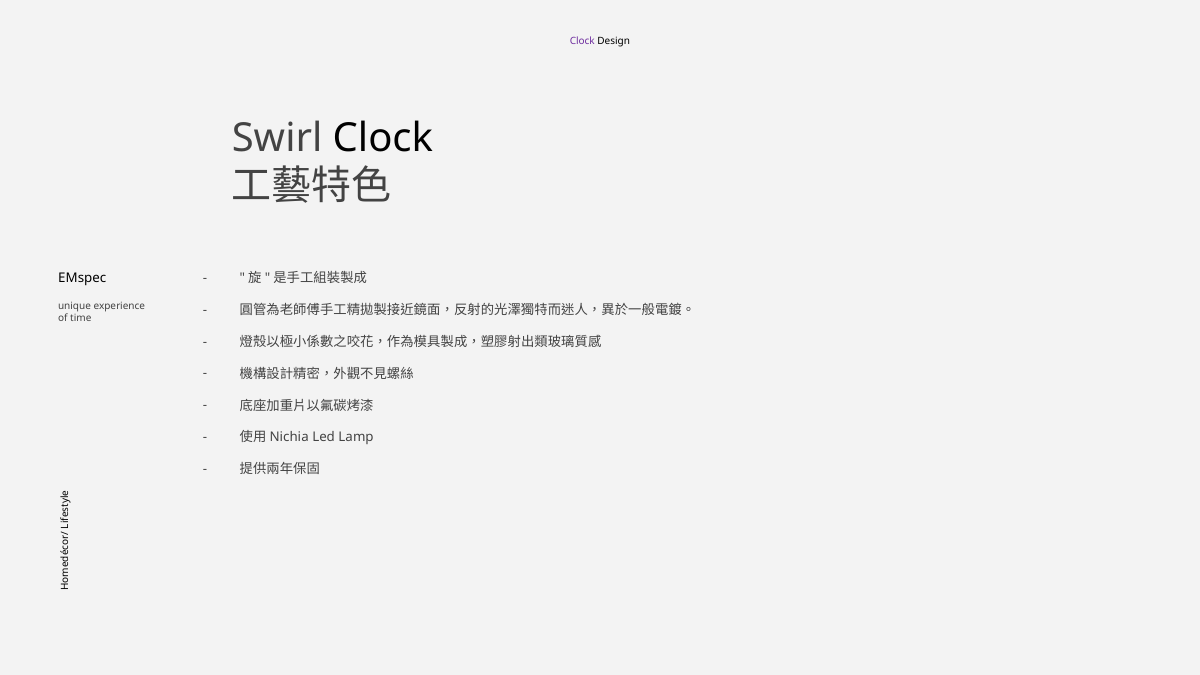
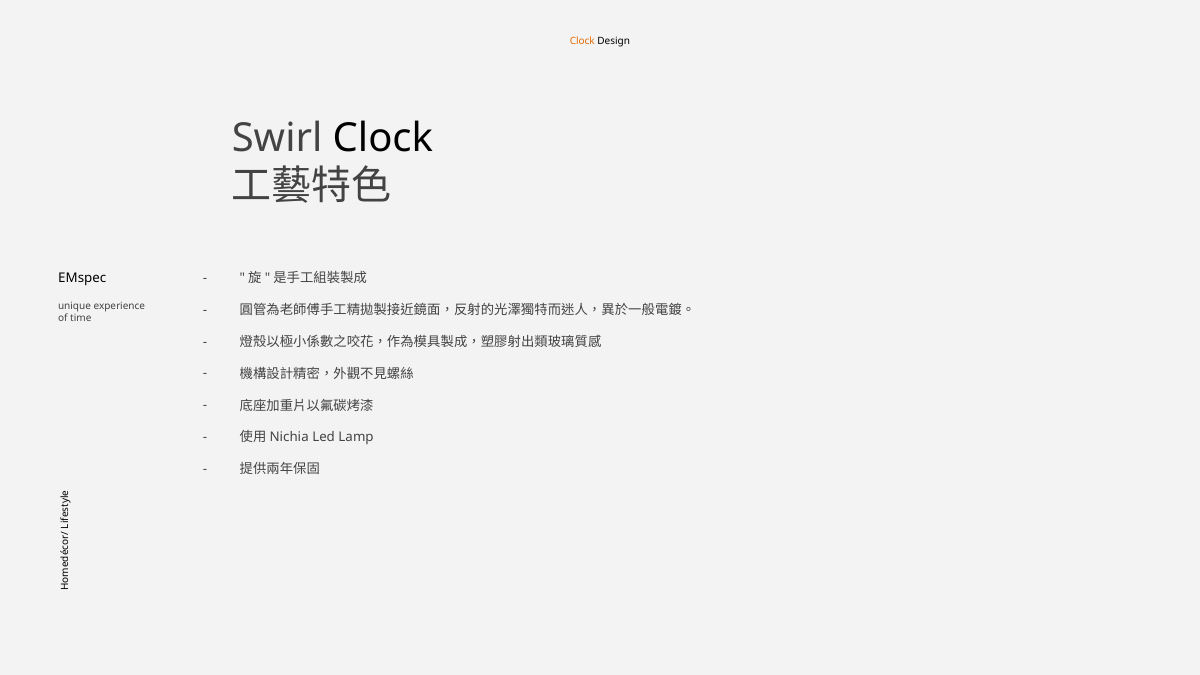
Clock at (582, 41) colour: purple -> orange
